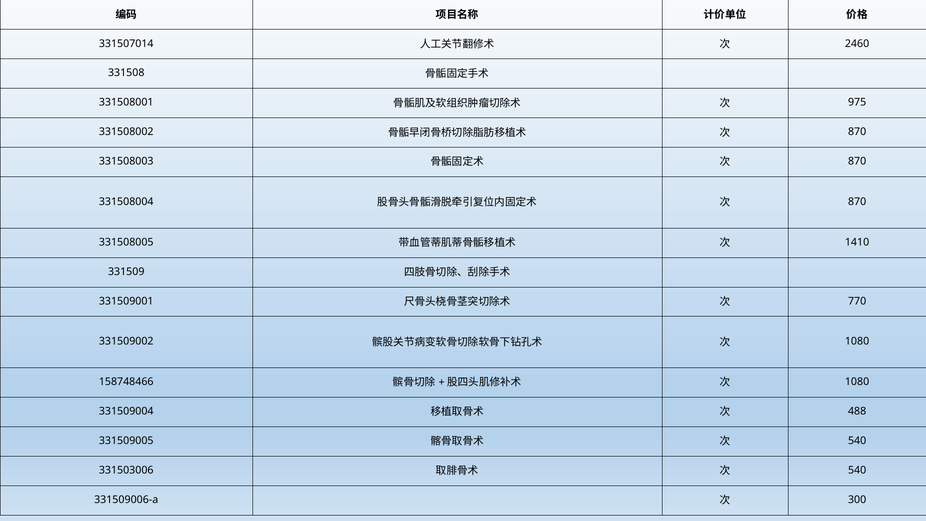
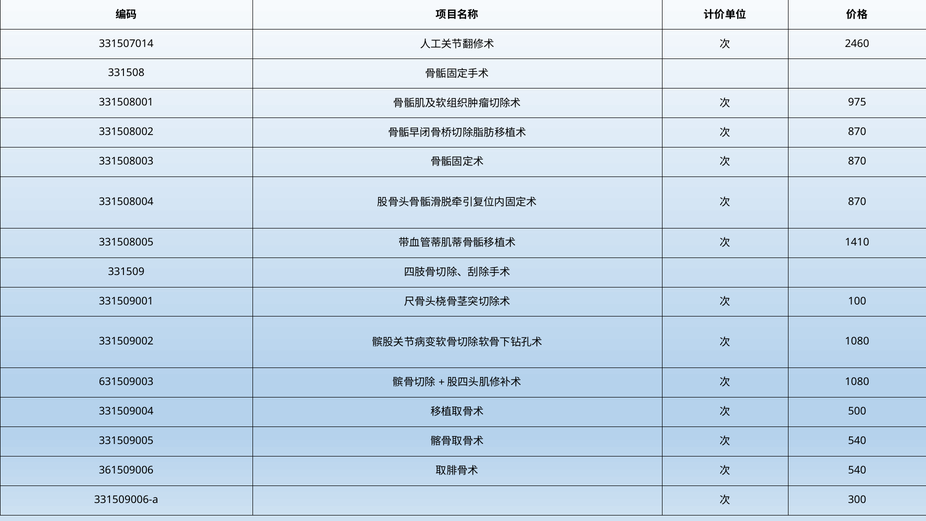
770: 770 -> 100
158748466: 158748466 -> 631509003
488: 488 -> 500
331503006: 331503006 -> 361509006
